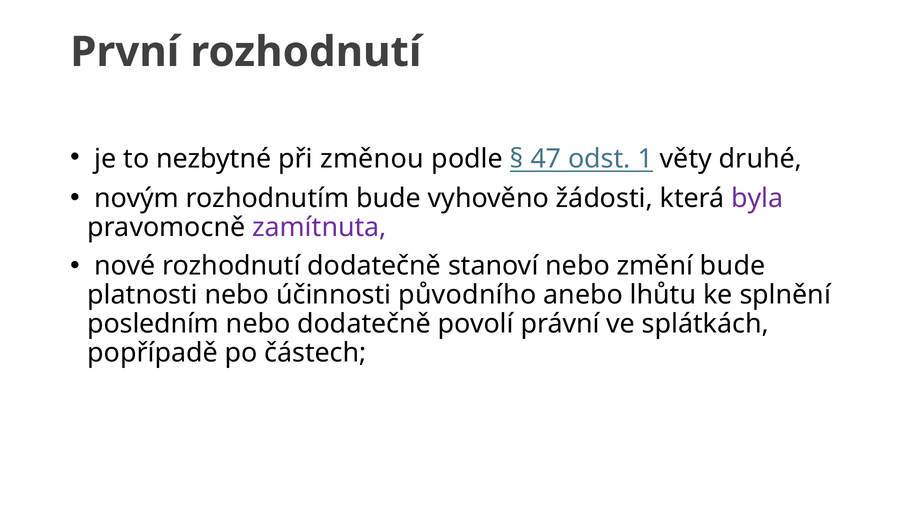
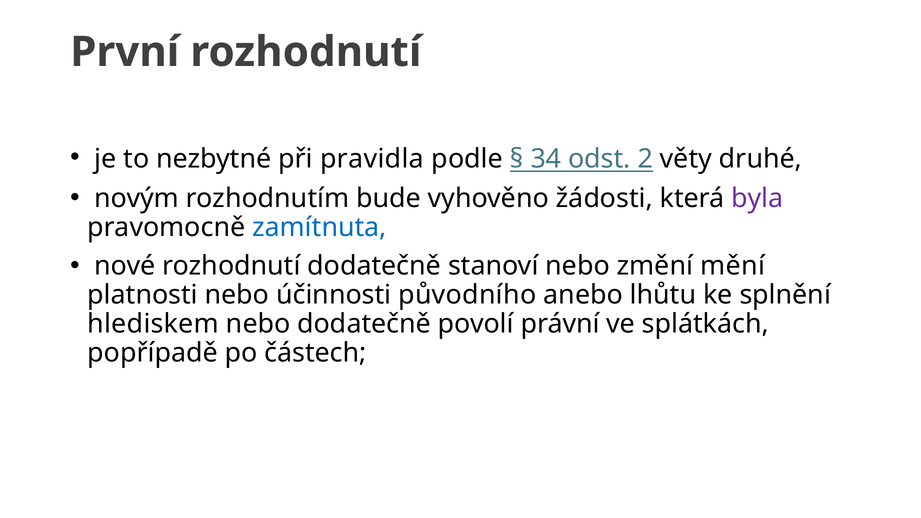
změnou: změnou -> pravidla
47: 47 -> 34
1: 1 -> 2
zamítnuta colour: purple -> blue
změní bude: bude -> mění
posledním: posledním -> hlediskem
